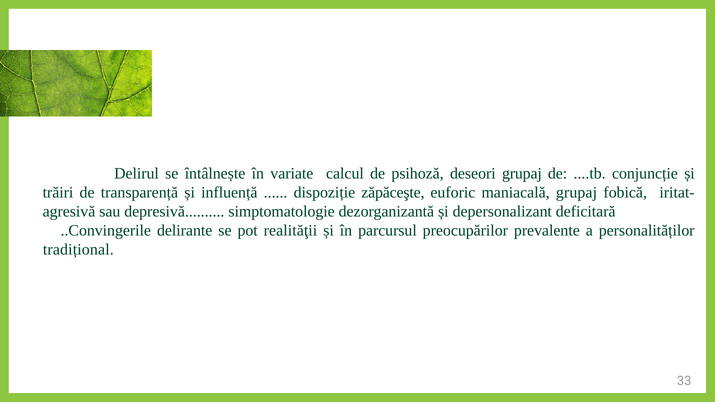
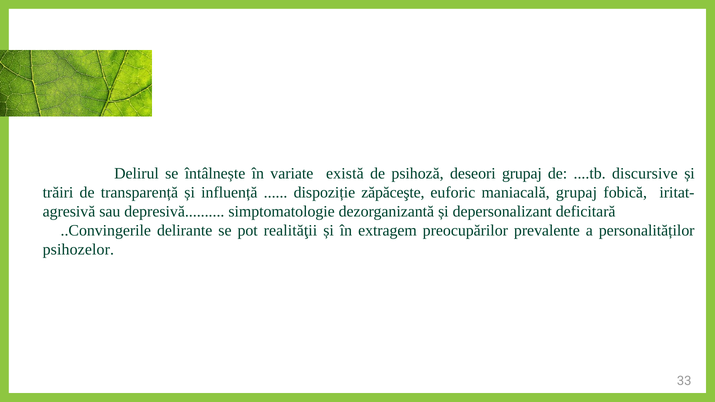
calcul: calcul -> există
conjuncție: conjuncție -> discursive
parcursul: parcursul -> extragem
tradițional: tradițional -> psihozelor
